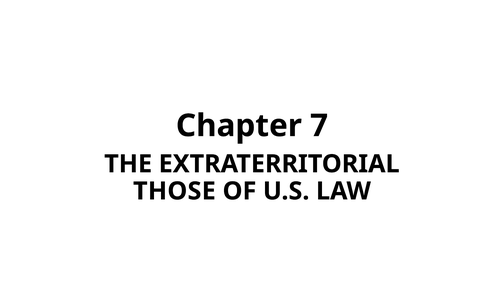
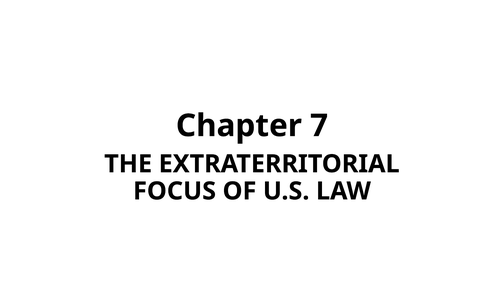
THOSE: THOSE -> FOCUS
